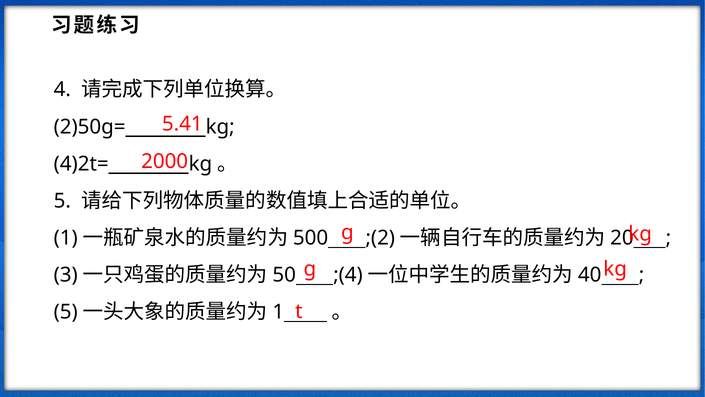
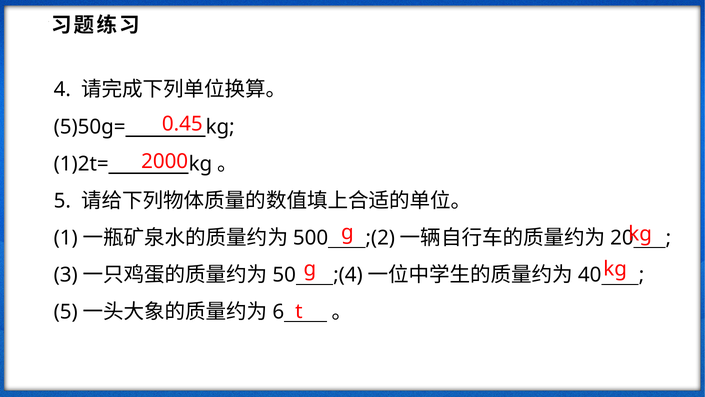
5.41: 5.41 -> 0.45
2)50g=: 2)50g= -> 5)50g=
4)2t=: 4)2t= -> 1)2t=
1 at (278, 312): 1 -> 6
